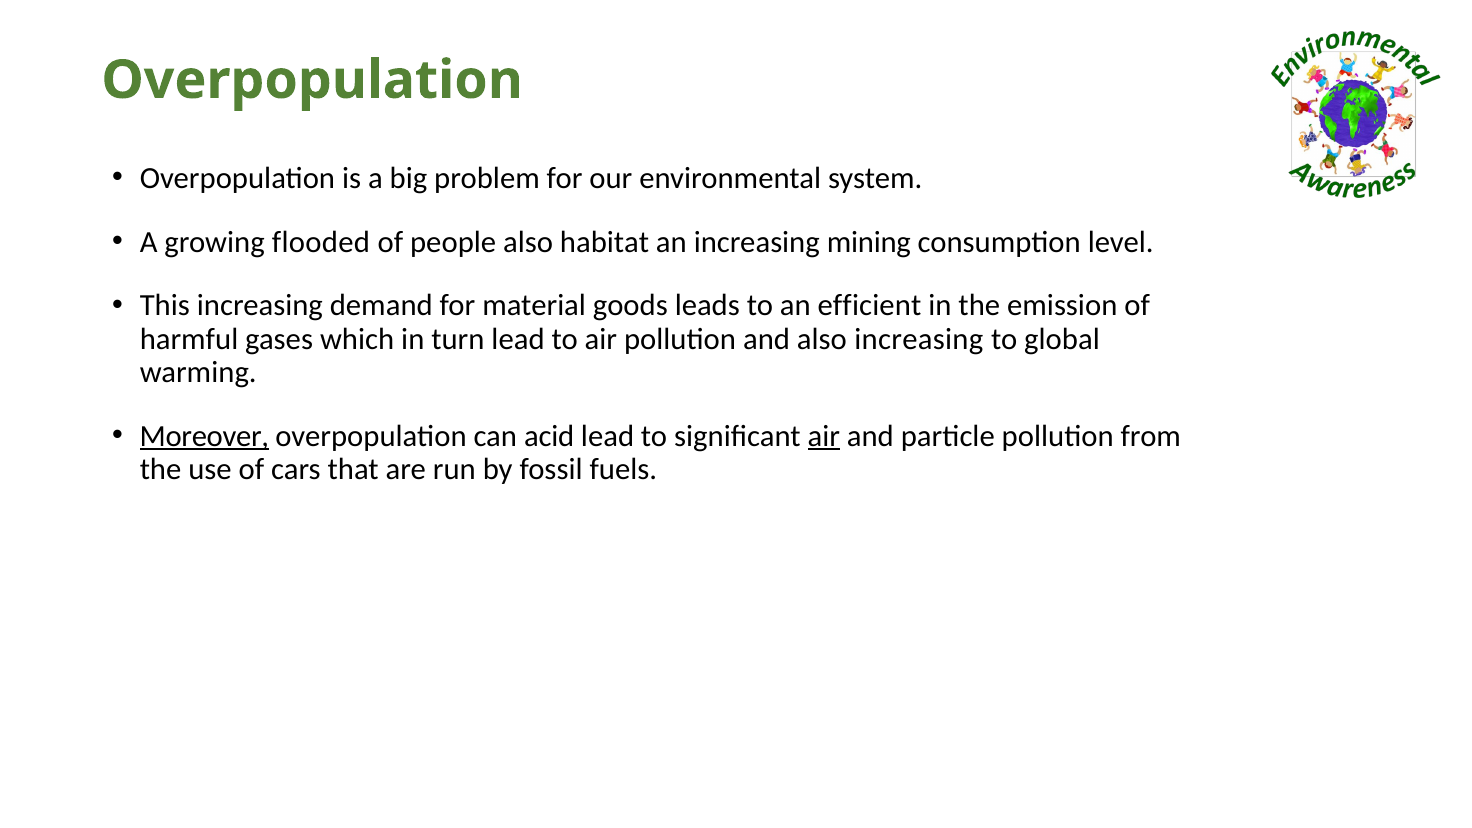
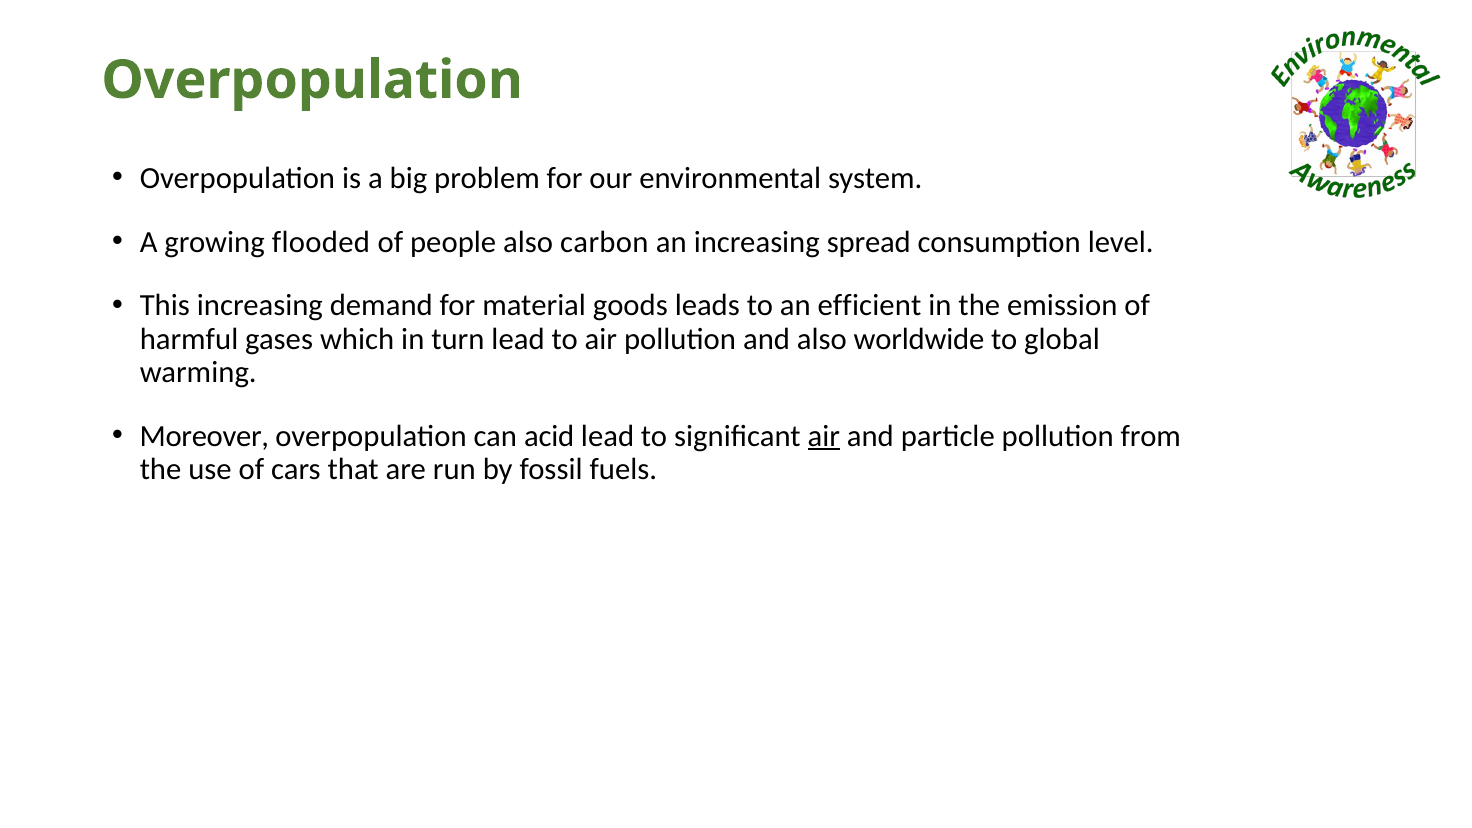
habitat: habitat -> carbon
mining: mining -> spread
also increasing: increasing -> worldwide
Moreover underline: present -> none
